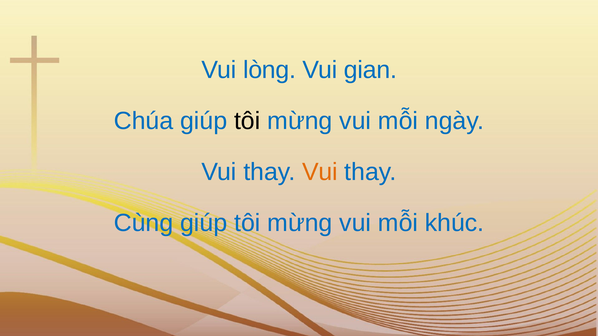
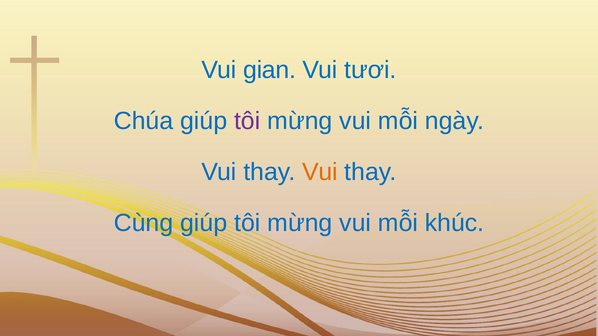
lòng: lòng -> gian
gian: gian -> tươi
tôi at (247, 121) colour: black -> purple
